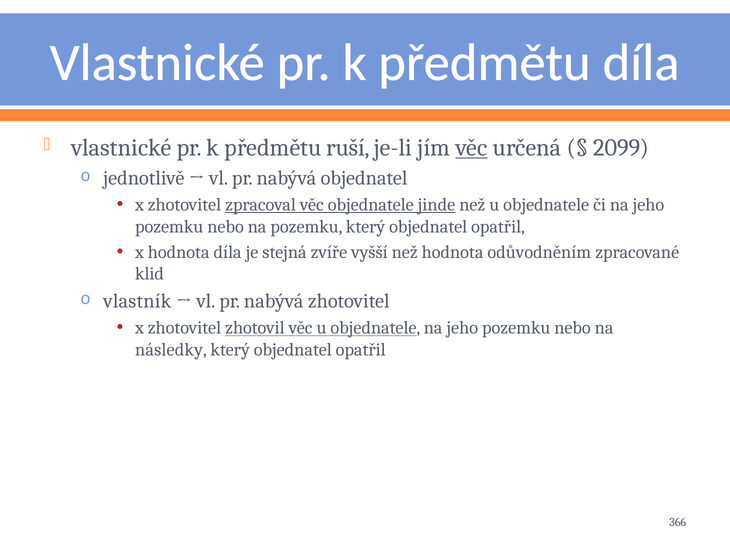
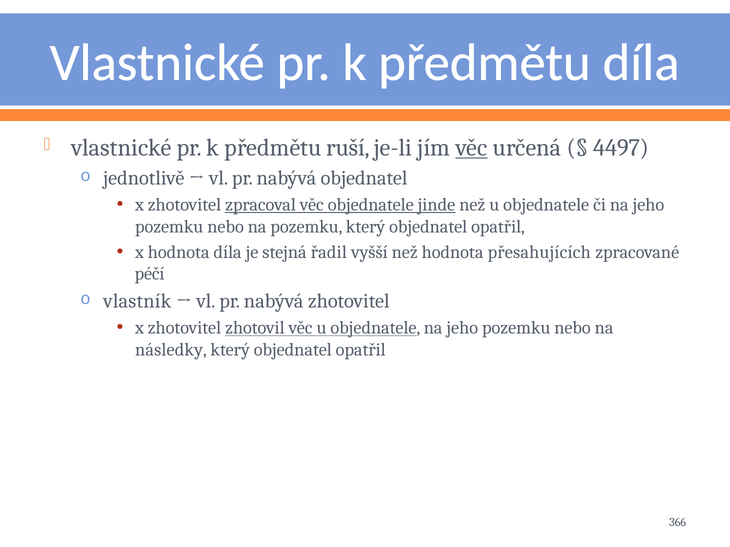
2099: 2099 -> 4497
zvíře: zvíře -> řadil
odůvodněním: odůvodněním -> přesahujících
klid: klid -> péčí
